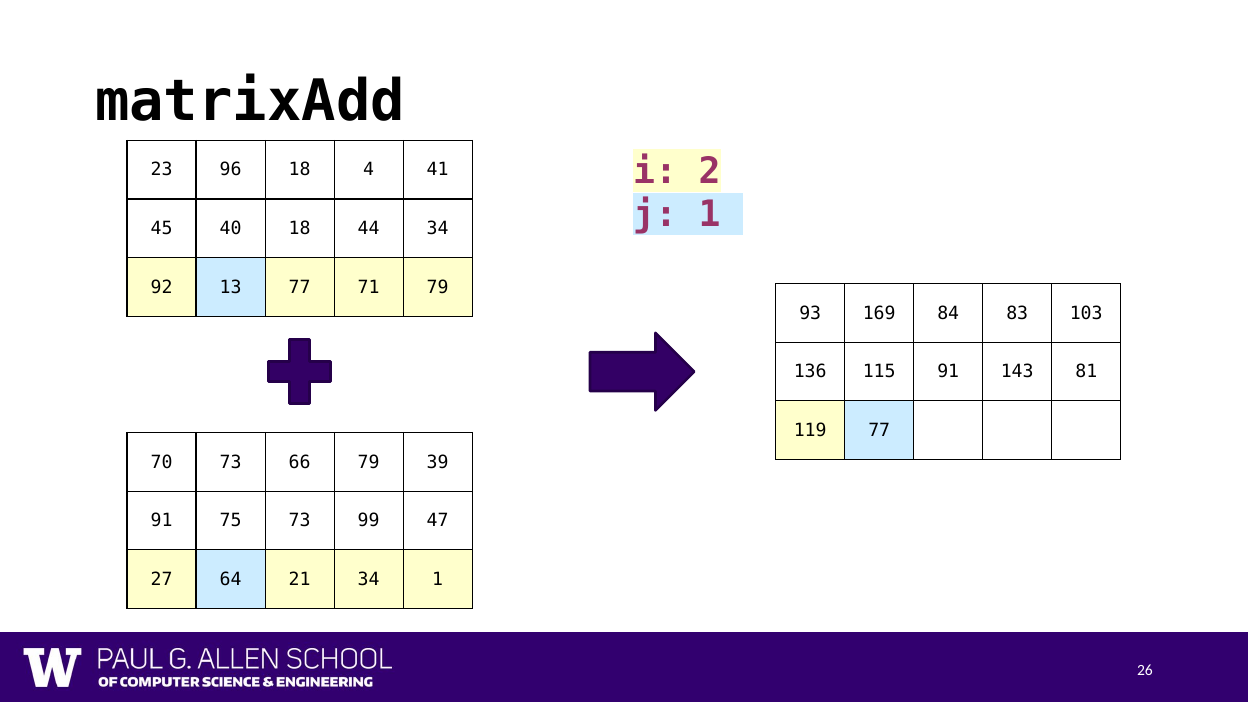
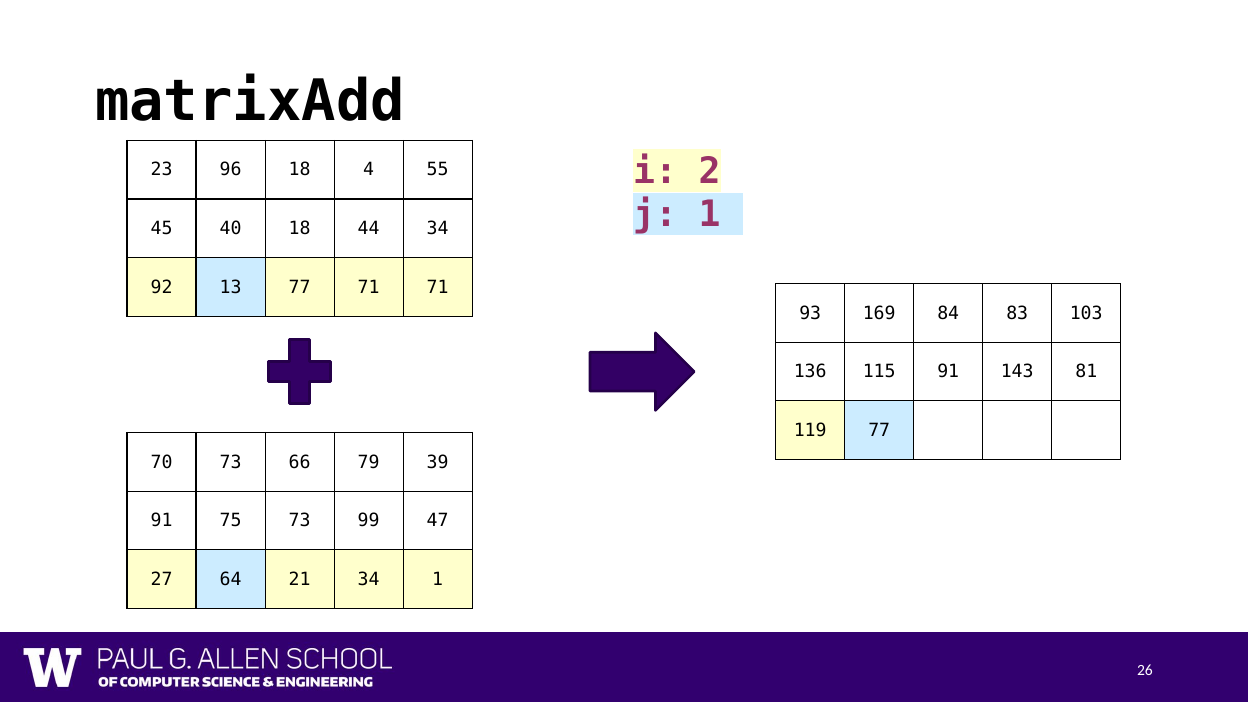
41: 41 -> 55
71 79: 79 -> 71
